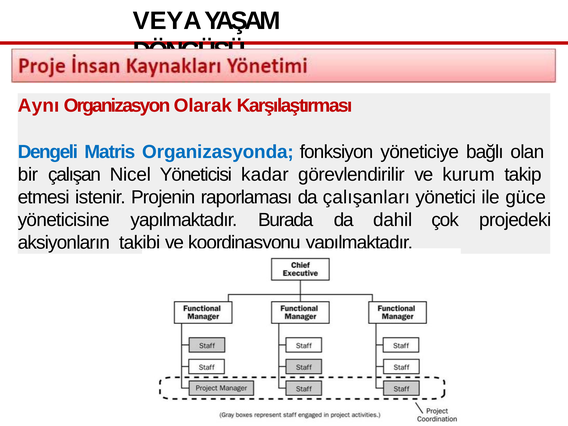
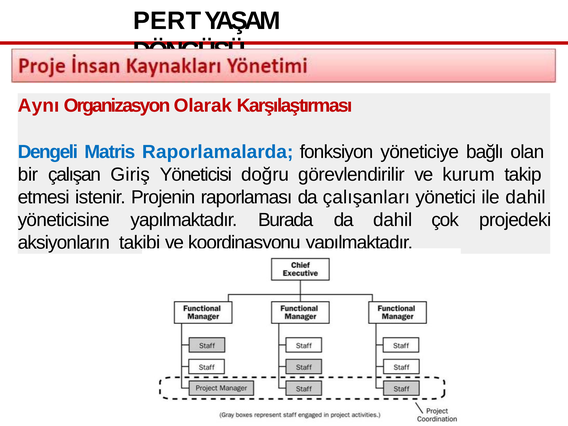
VEYA: VEYA -> PERT
Organizasyonda: Organizasyonda -> Raporlamalarda
Nicel: Nicel -> Giriş
kadar: kadar -> doğru
ile güce: güce -> dahil
